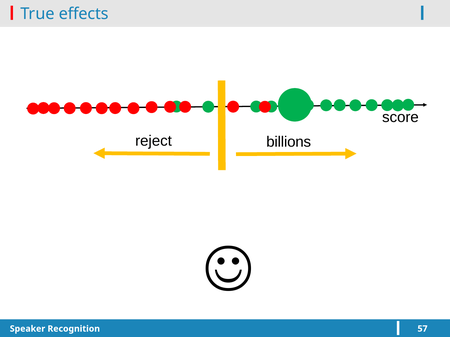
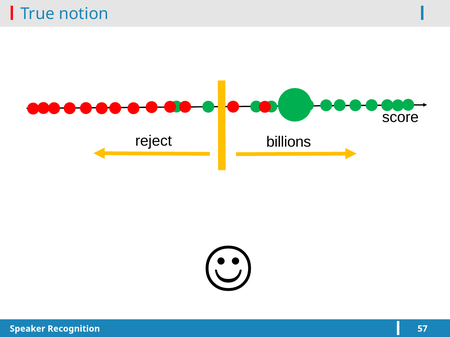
effects: effects -> notion
